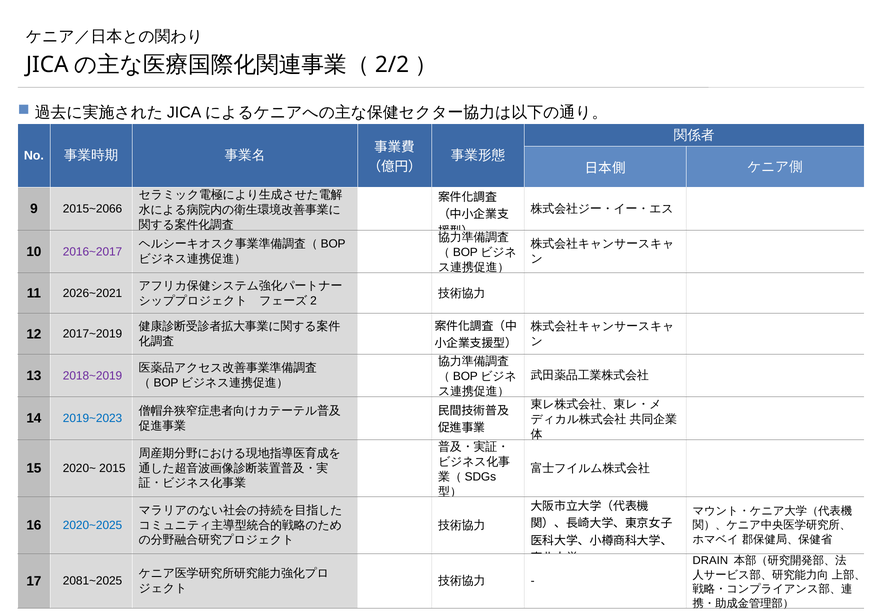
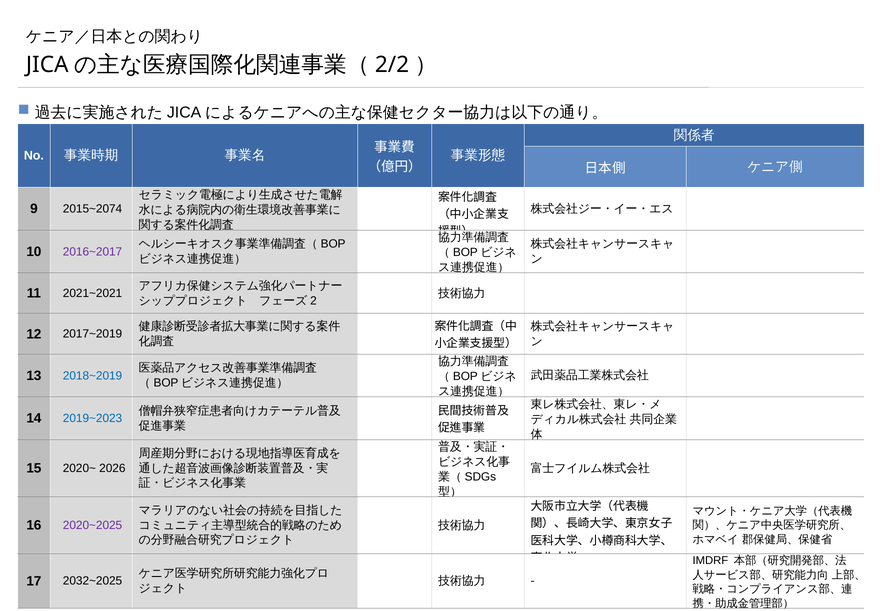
2015~2066: 2015~2066 -> 2015~2074
2026~2021: 2026~2021 -> 2021~2021
2018~2019 colour: purple -> blue
2015: 2015 -> 2026
2020~2025 colour: blue -> purple
DRAIN: DRAIN -> IMDRF
2081~2025: 2081~2025 -> 2032~2025
